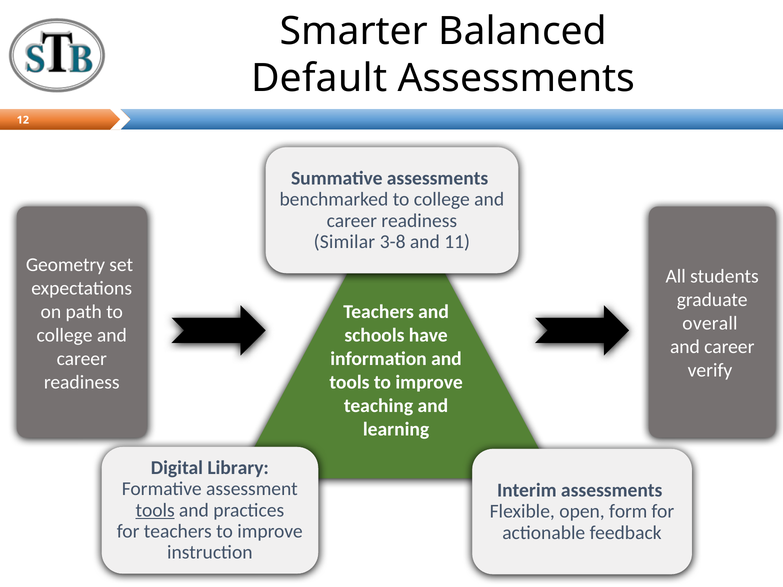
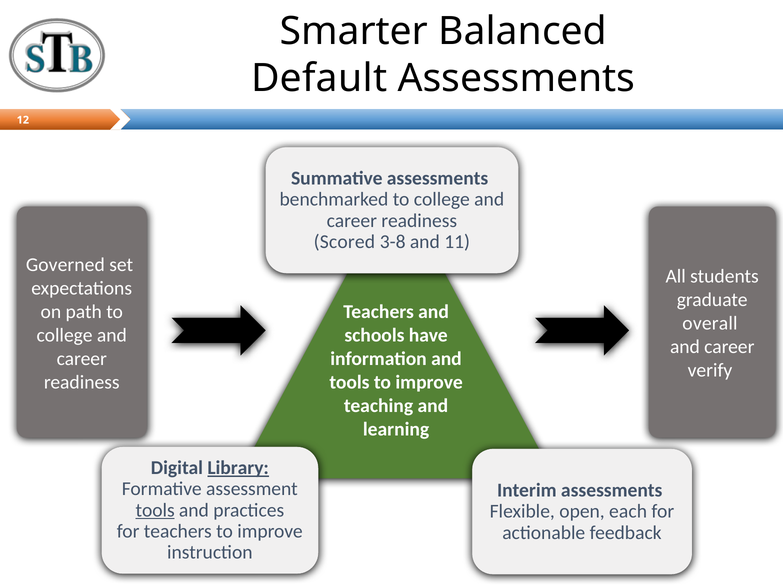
Similar: Similar -> Scored
Geometry: Geometry -> Governed
Library underline: none -> present
form: form -> each
